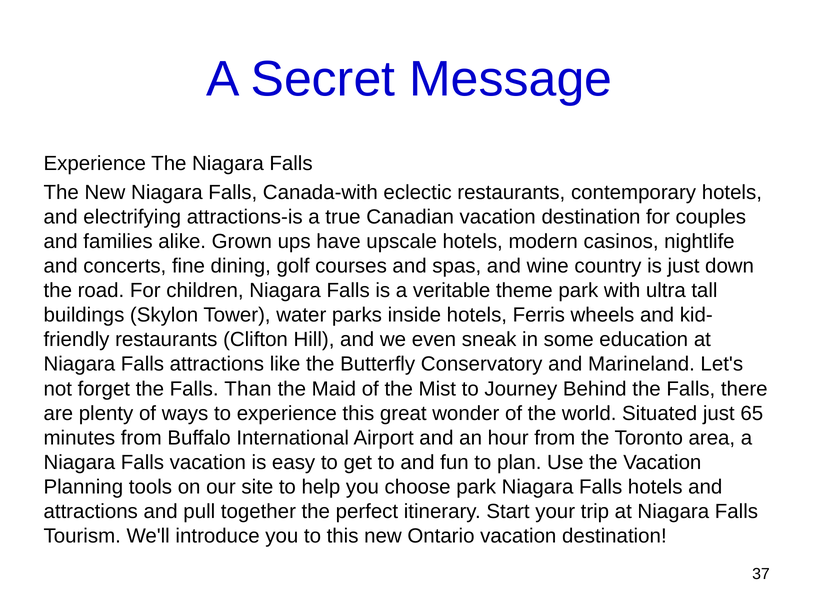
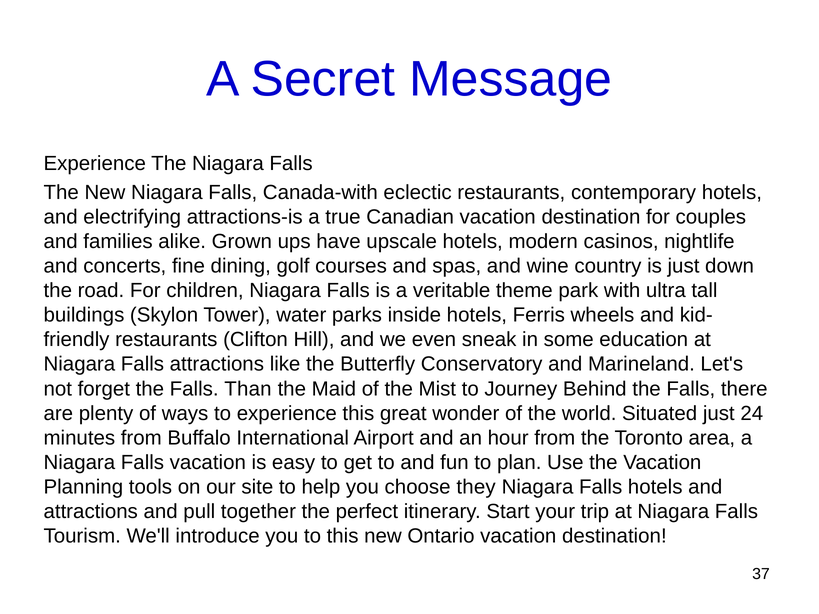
65: 65 -> 24
choose park: park -> they
